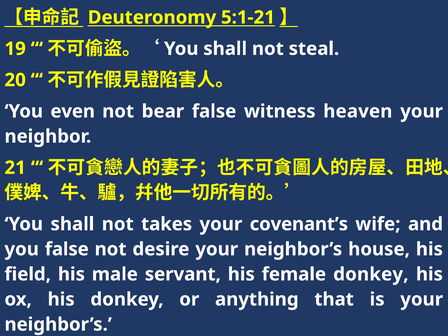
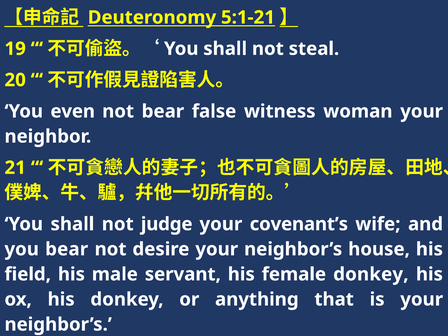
heaven: heaven -> woman
takes: takes -> judge
you false: false -> bear
